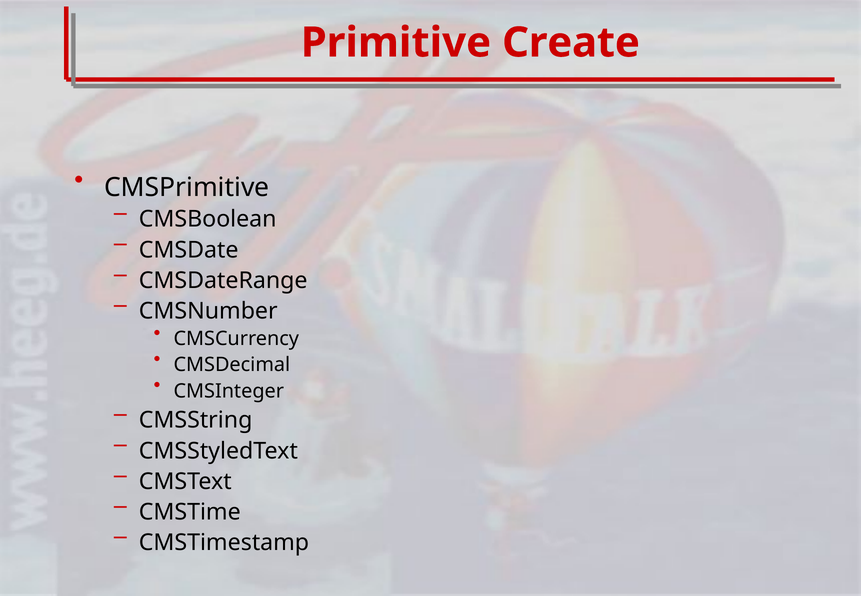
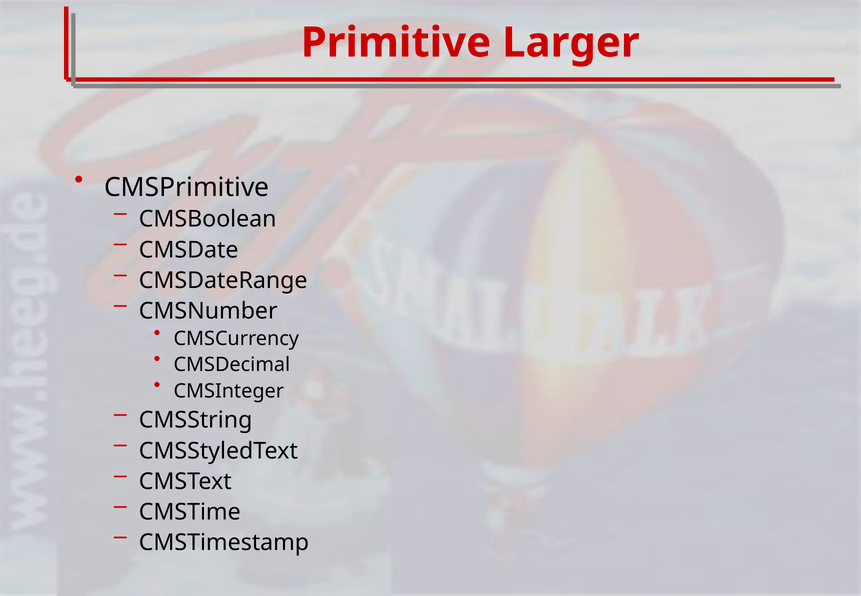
Create: Create -> Larger
